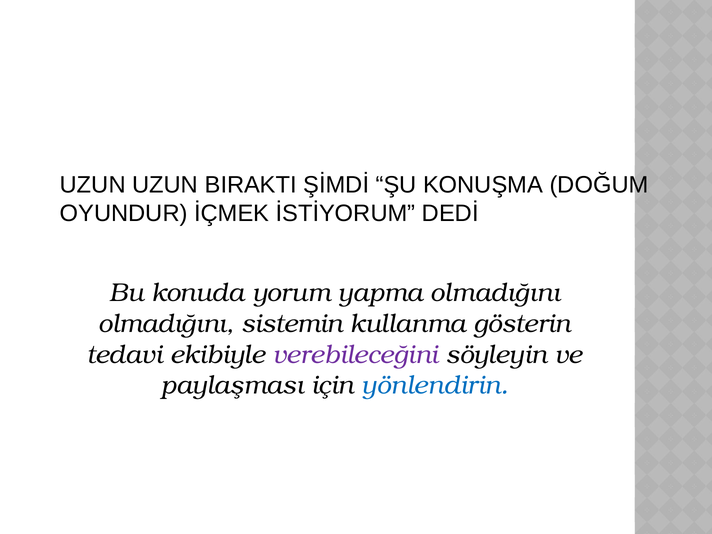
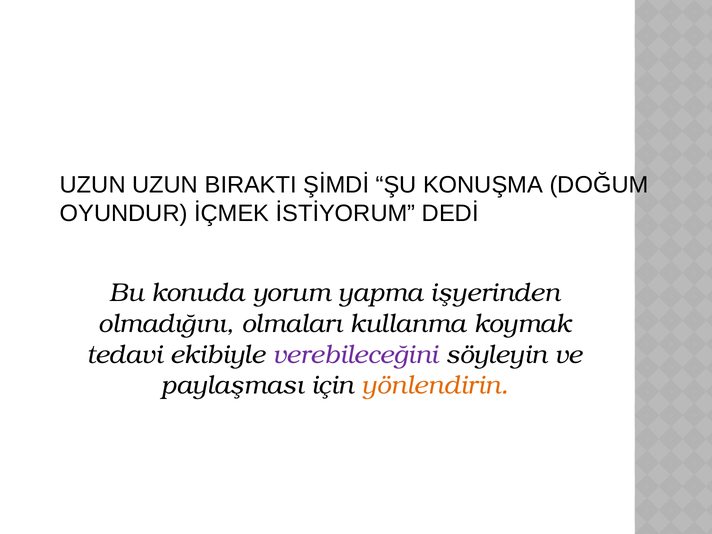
yapma olmadığını: olmadığını -> işyerinden
sistemin: sistemin -> olmaları
gösterin: gösterin -> koymak
yönlendirin colour: blue -> orange
